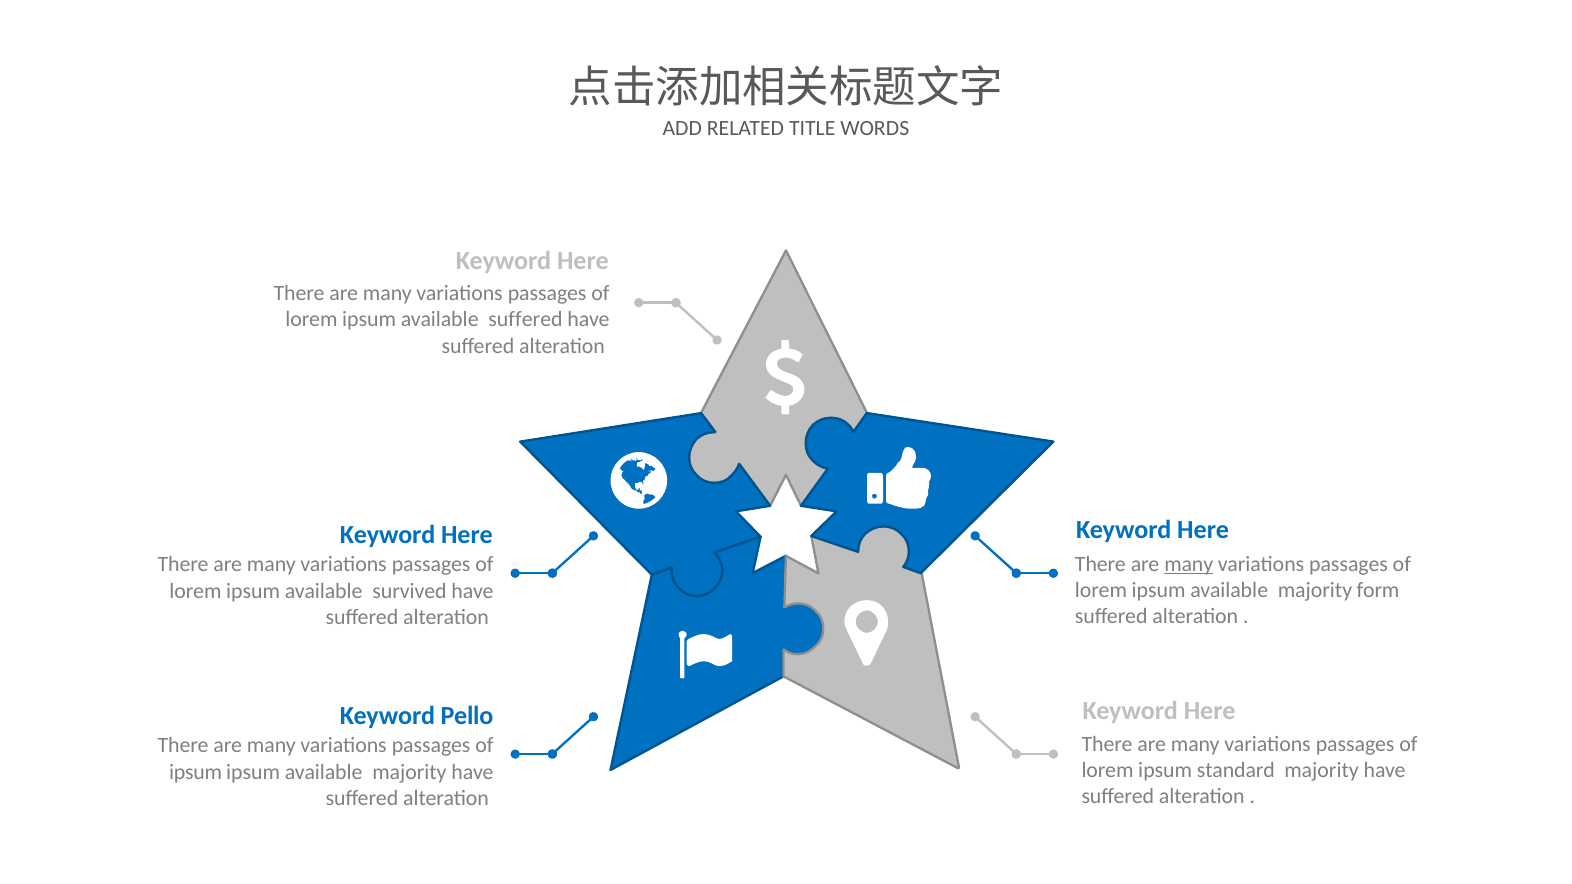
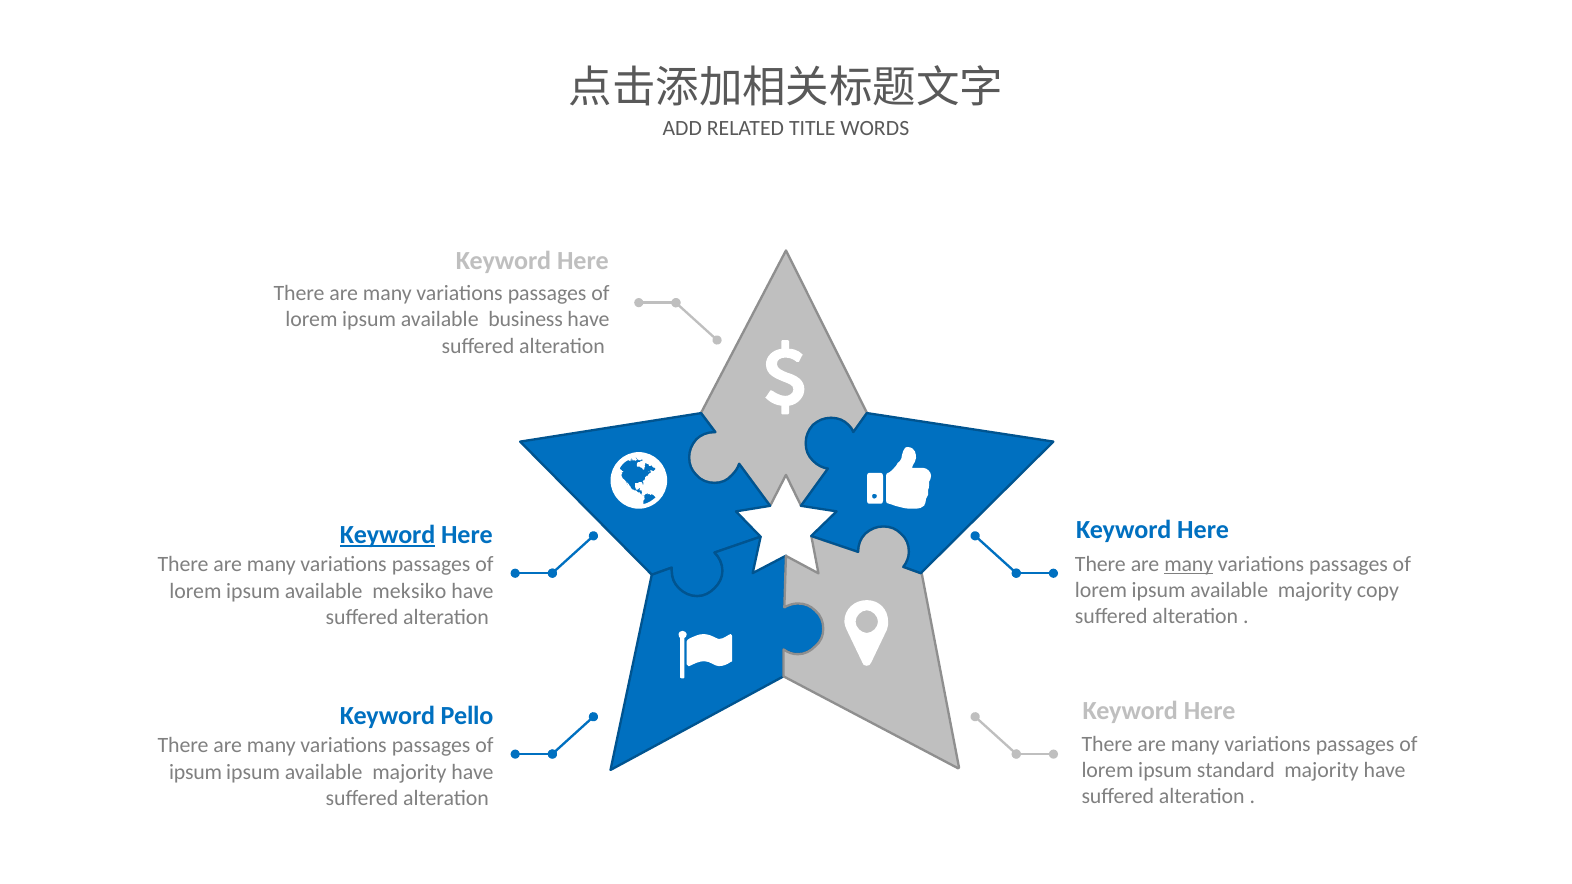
available suffered: suffered -> business
Keyword at (388, 535) underline: none -> present
form: form -> copy
survived: survived -> meksiko
